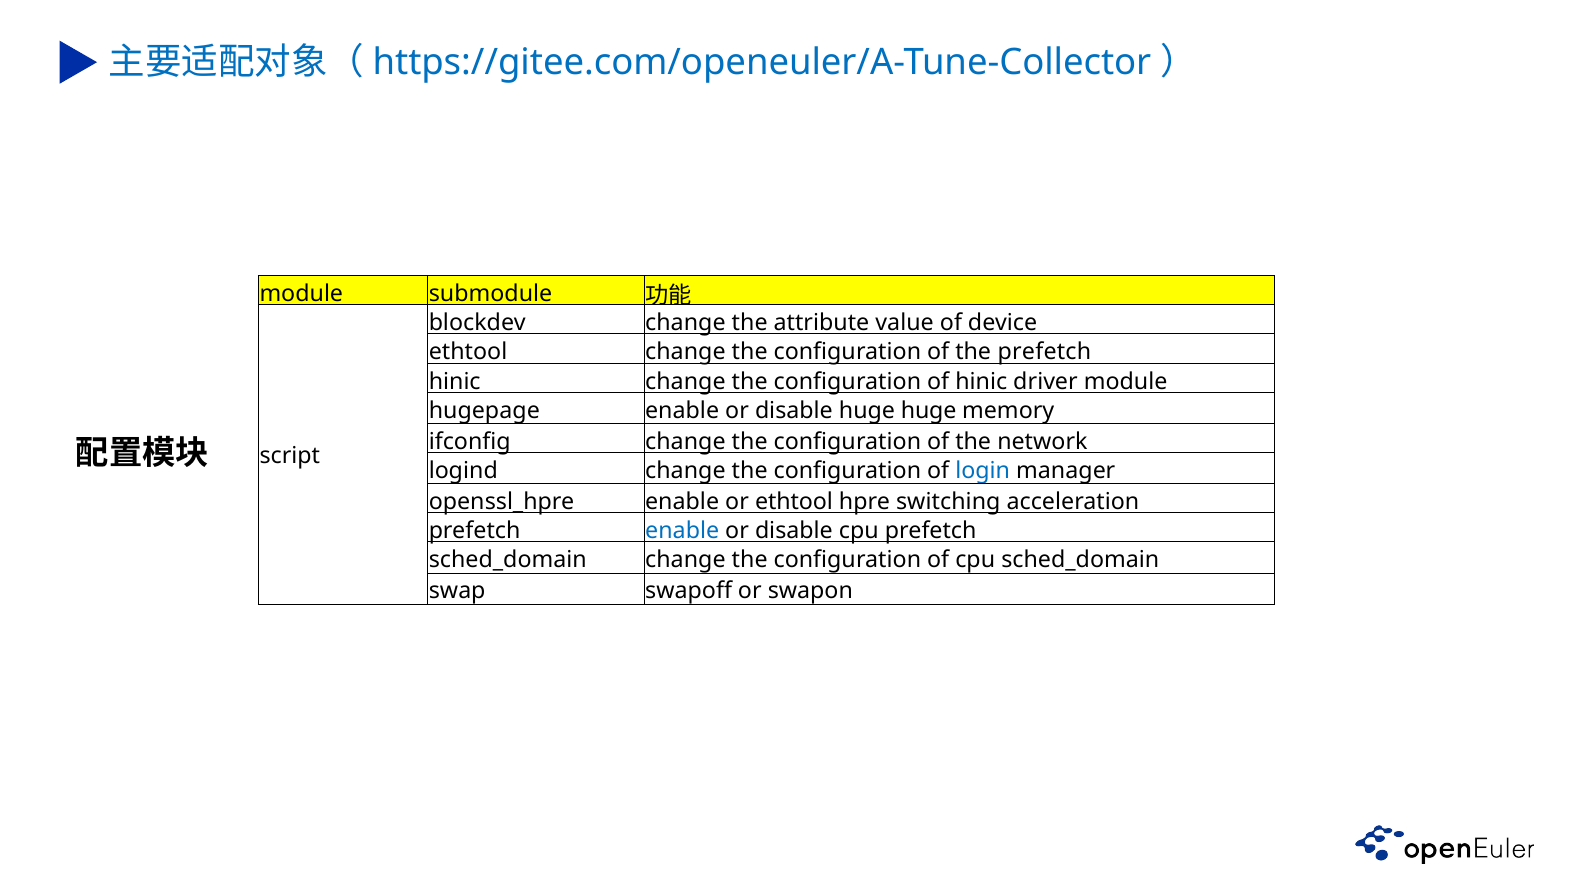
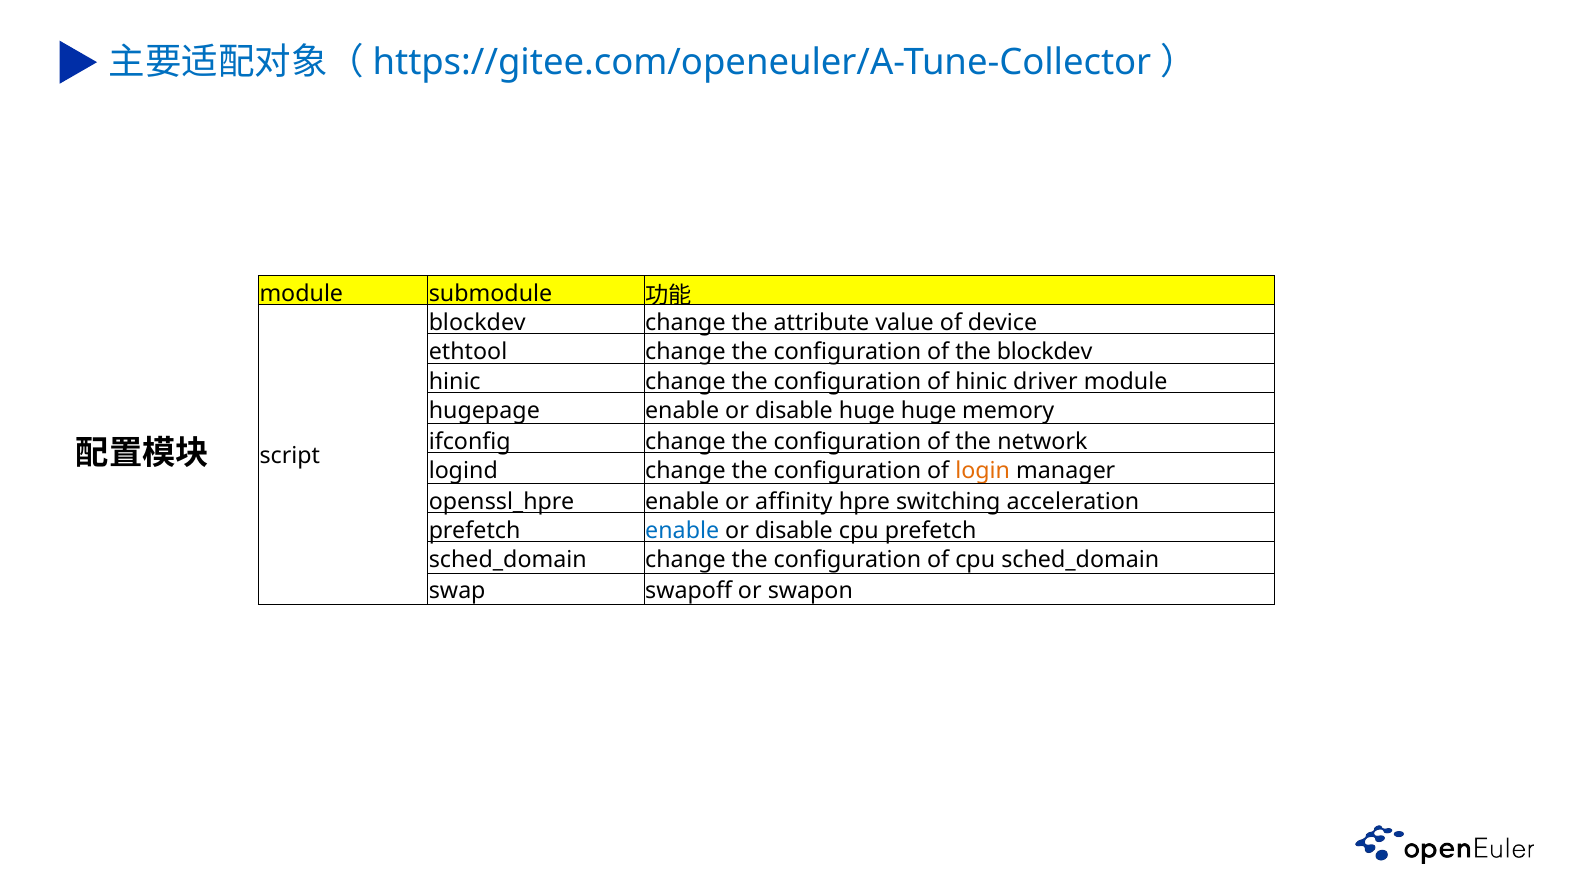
the prefetch: prefetch -> blockdev
login colour: blue -> orange
or ethtool: ethtool -> affinity
